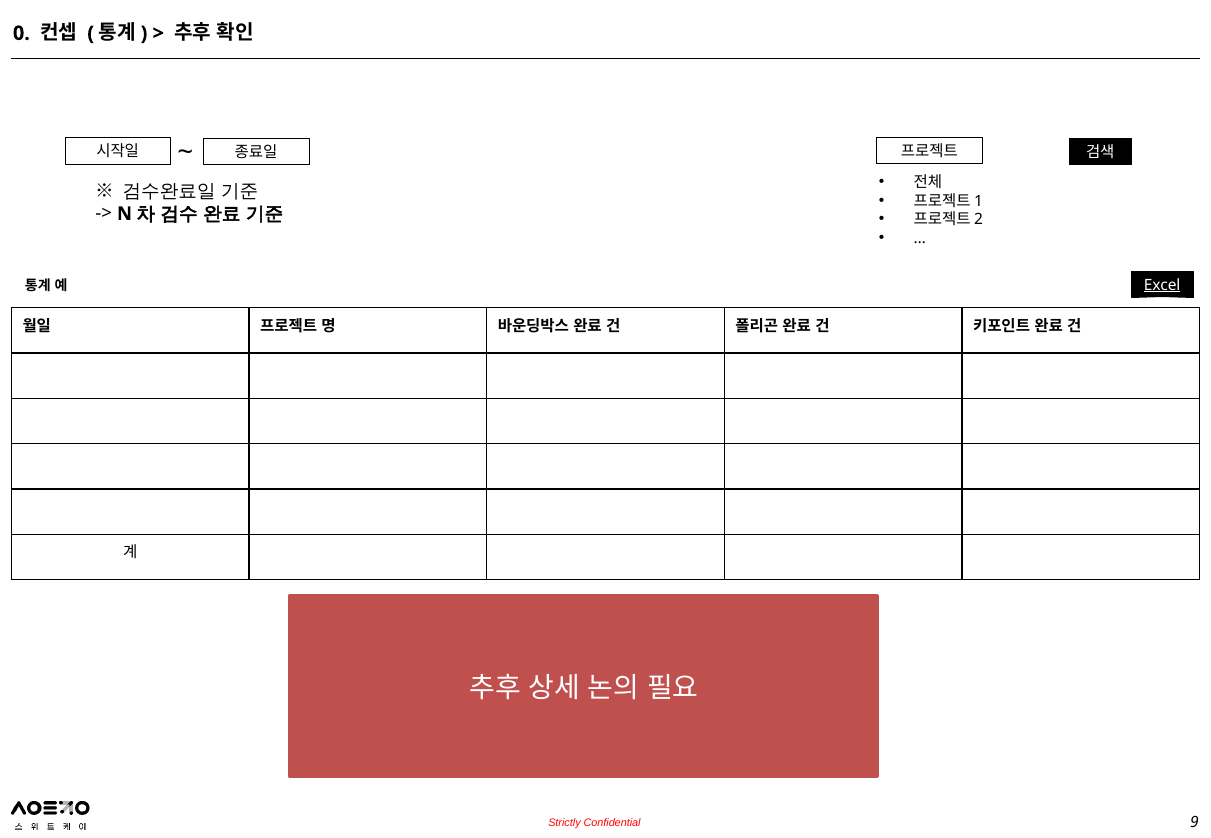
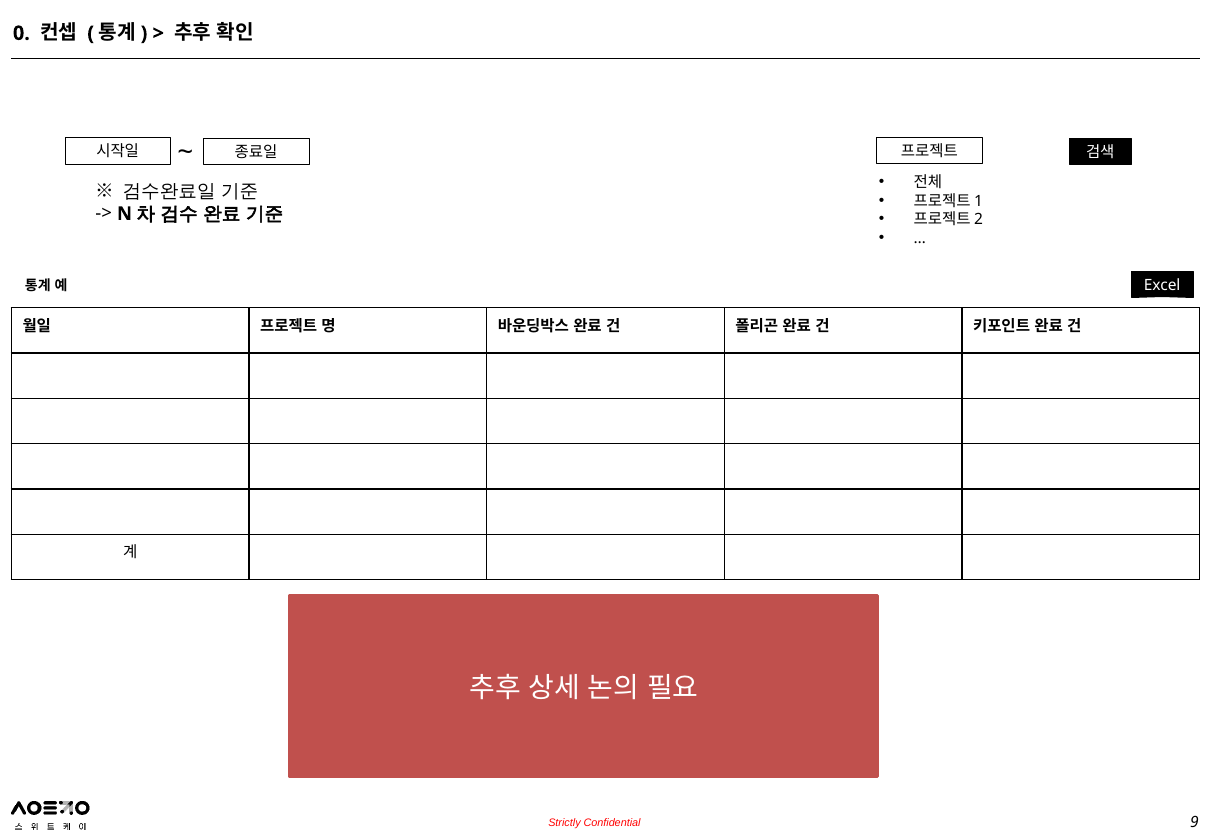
Excel underline: present -> none
